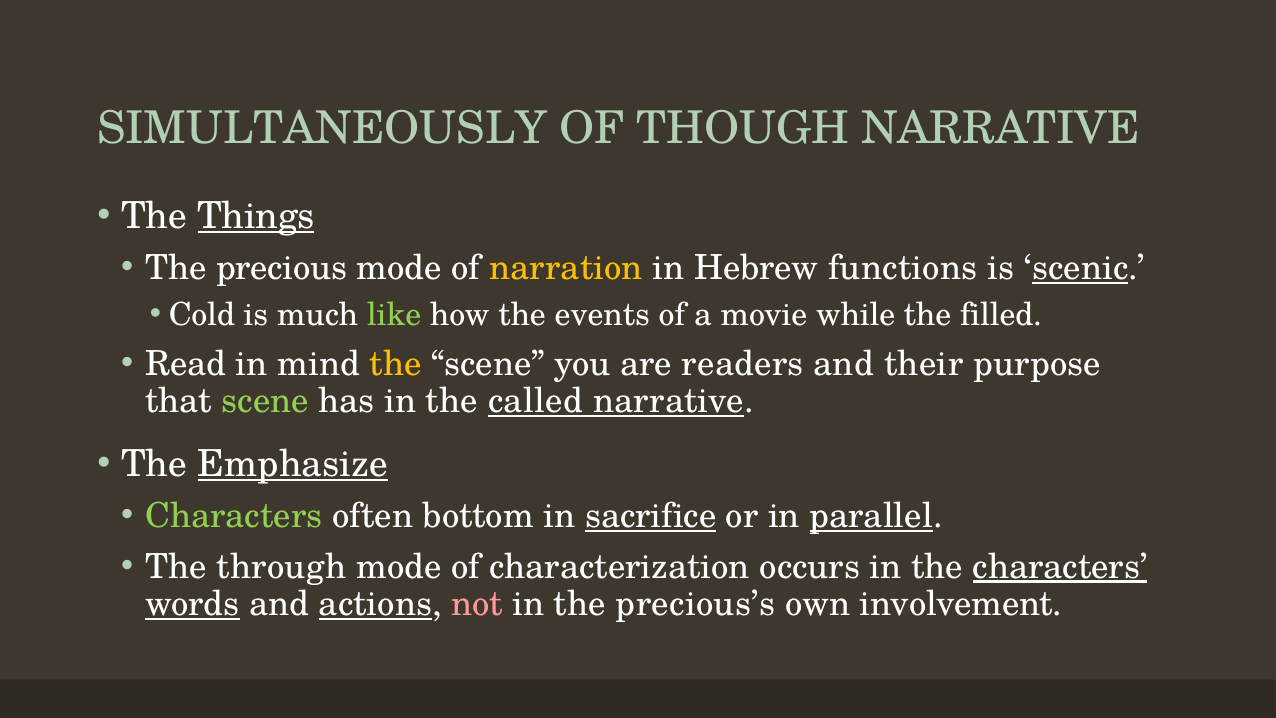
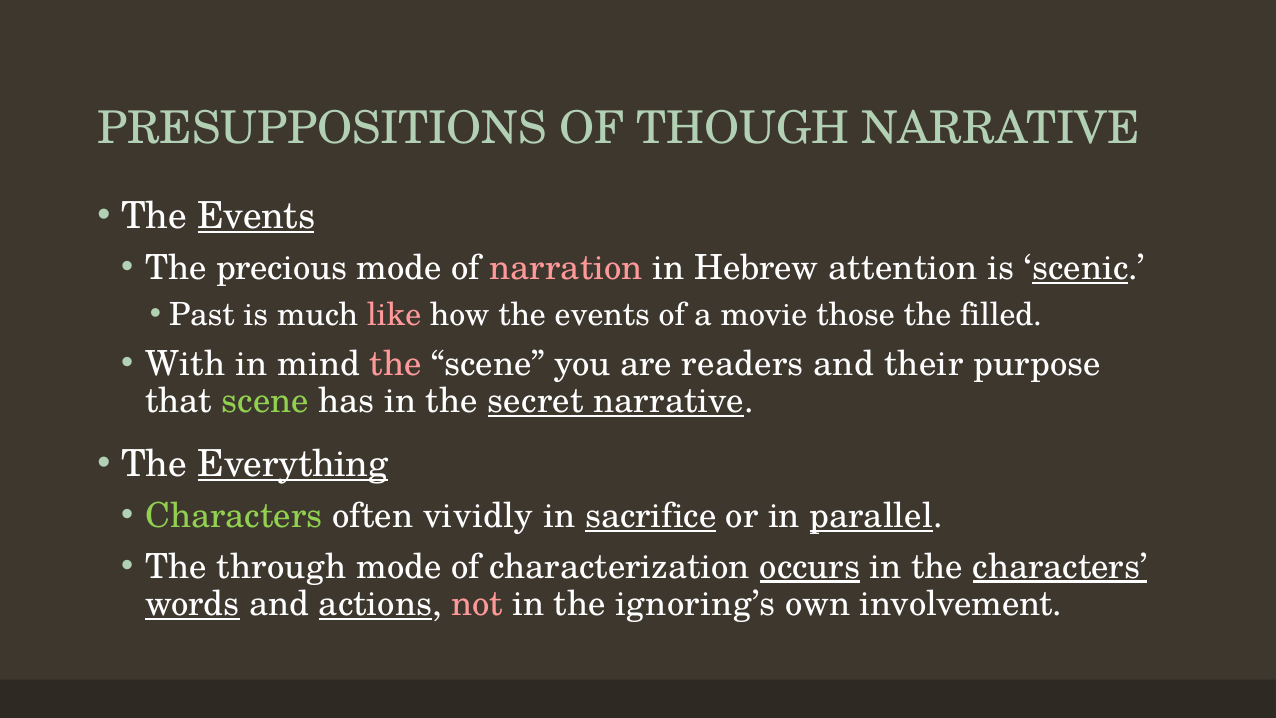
SIMULTANEOUSLY: SIMULTANEOUSLY -> PRESUPPOSITIONS
Things at (256, 216): Things -> Events
narration colour: yellow -> pink
functions: functions -> attention
Cold: Cold -> Past
like colour: light green -> pink
while: while -> those
Read: Read -> With
the at (396, 364) colour: yellow -> pink
called: called -> secret
Emphasize: Emphasize -> Everything
bottom: bottom -> vividly
occurs underline: none -> present
precious’s: precious’s -> ignoring’s
